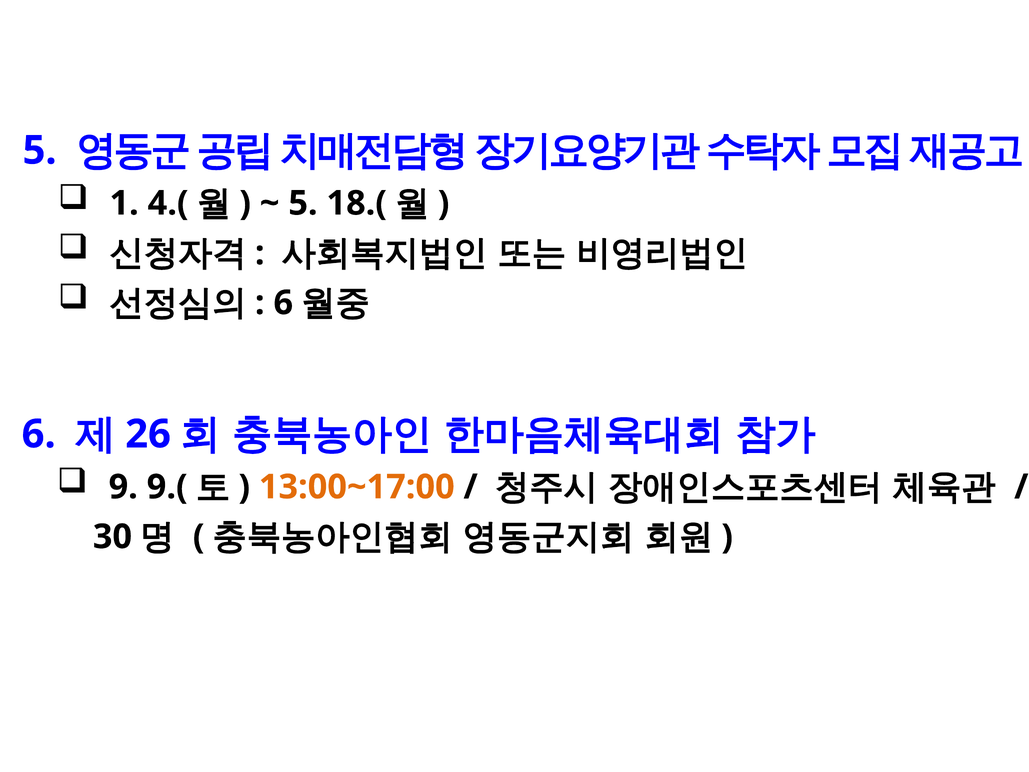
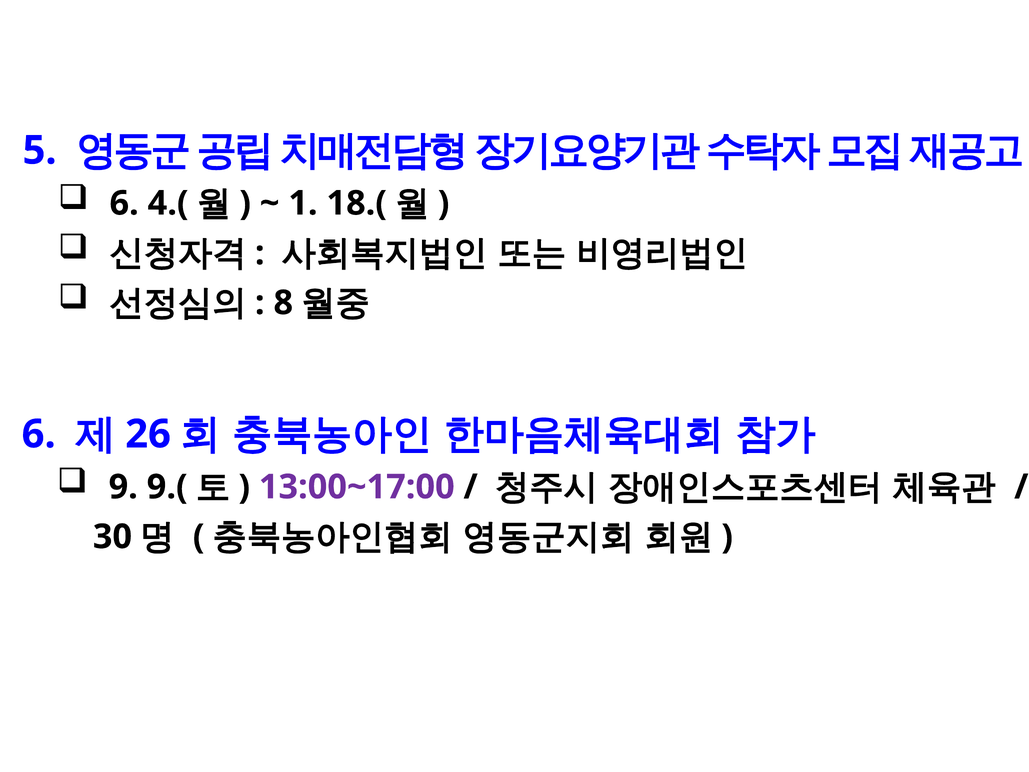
1 at (124, 203): 1 -> 6
5 at (303, 203): 5 -> 1
6 at (283, 303): 6 -> 8
13:00~17:00 colour: orange -> purple
